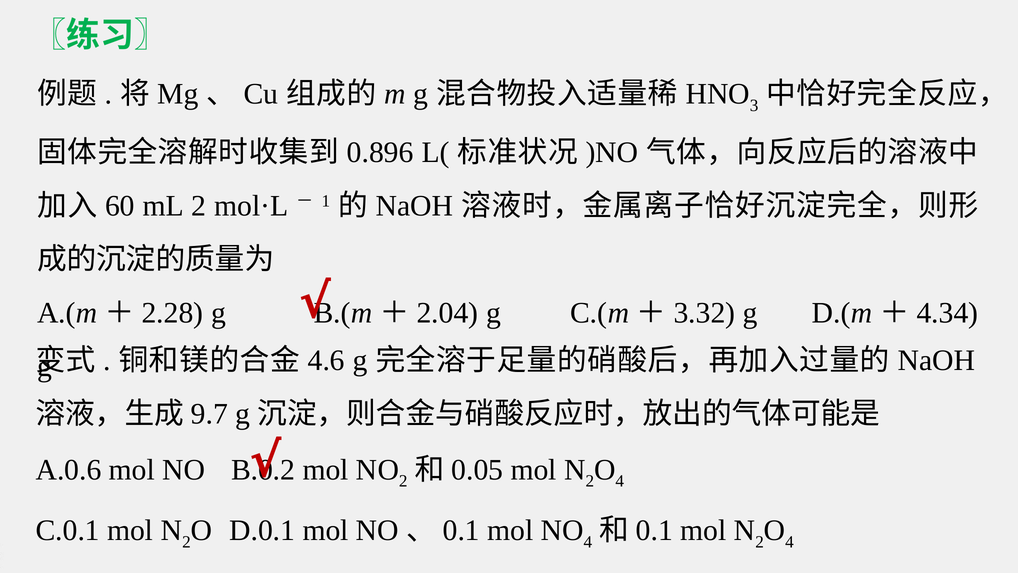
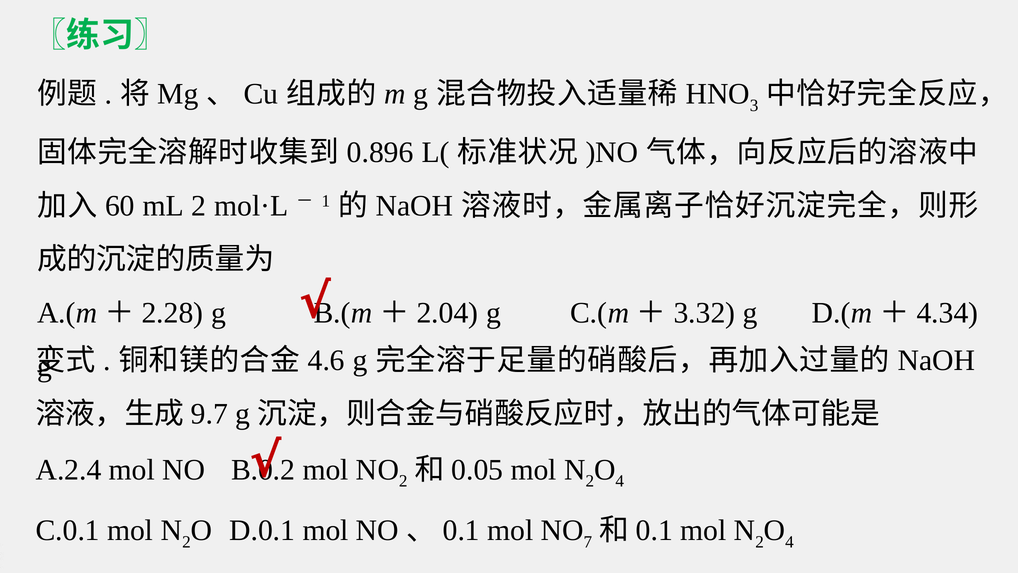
A.0.6: A.0.6 -> A.2.4
NO 4: 4 -> 7
